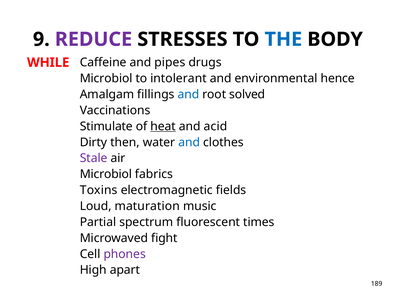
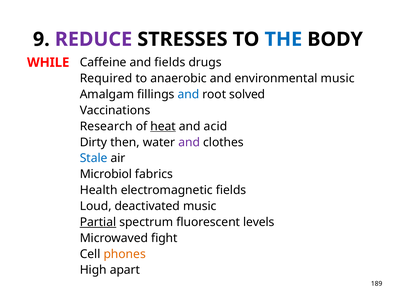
and pipes: pipes -> fields
Microbiol at (106, 78): Microbiol -> Required
intolerant: intolerant -> anaerobic
environmental hence: hence -> music
Stimulate: Stimulate -> Research
and at (189, 142) colour: blue -> purple
Stale colour: purple -> blue
Toxins: Toxins -> Health
maturation: maturation -> deactivated
Partial underline: none -> present
times: times -> levels
phones colour: purple -> orange
